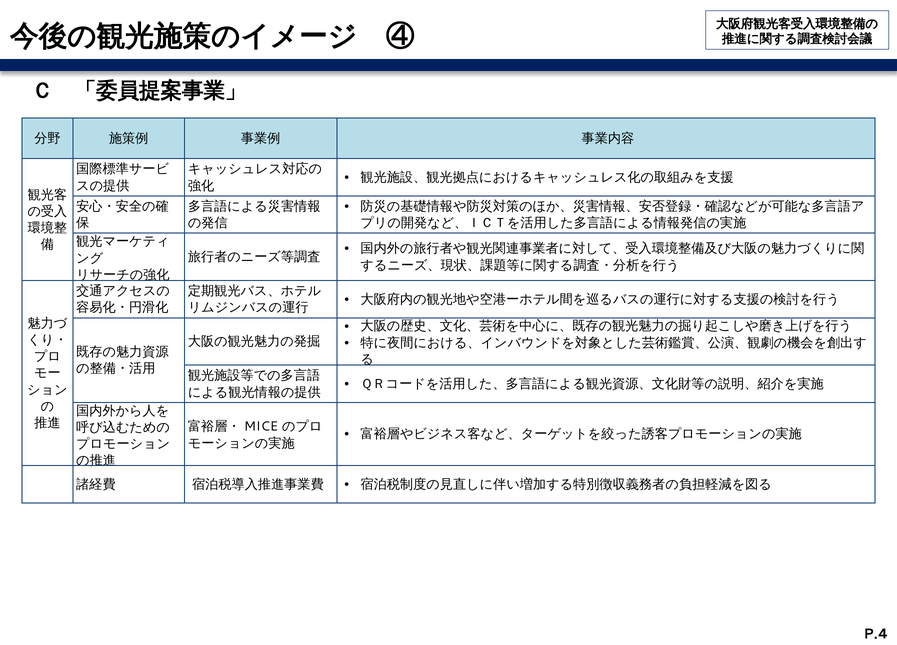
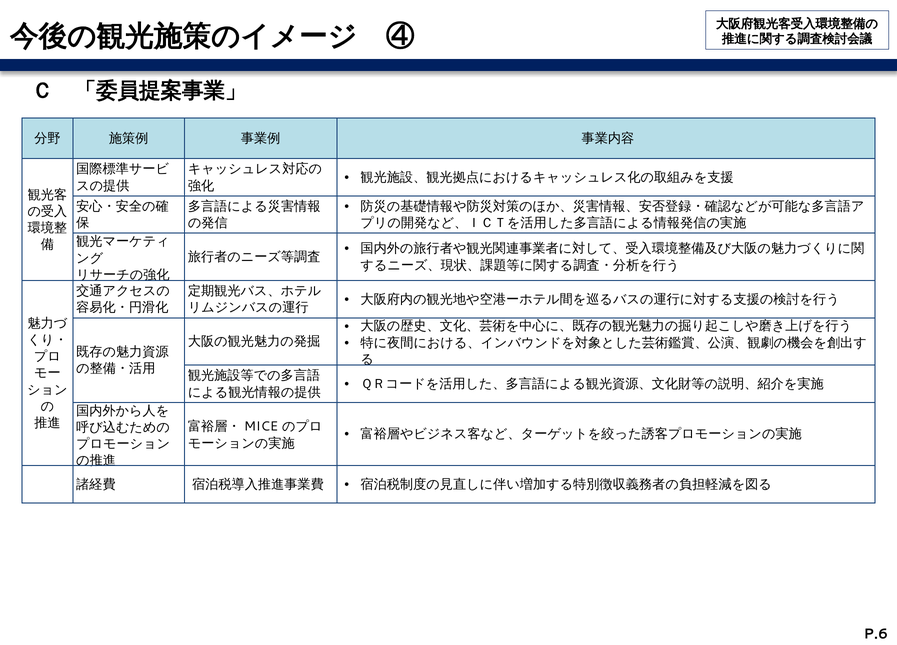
P.4: P.4 -> P.6
